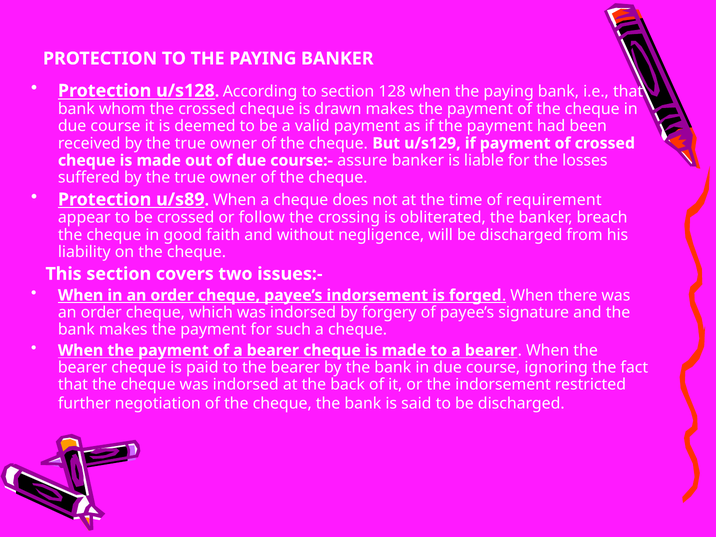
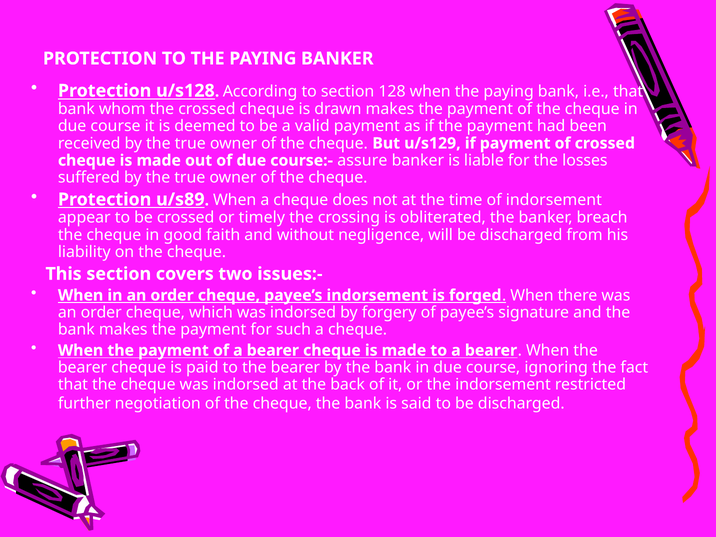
of requirement: requirement -> indorsement
follow: follow -> timely
